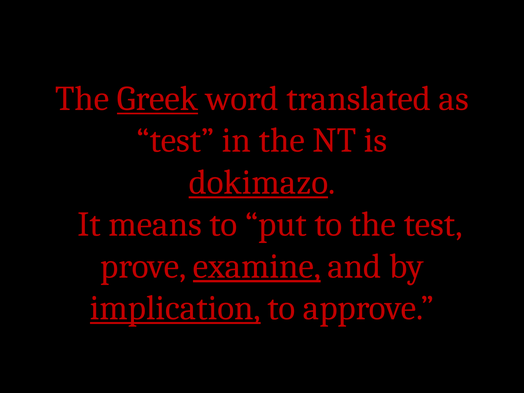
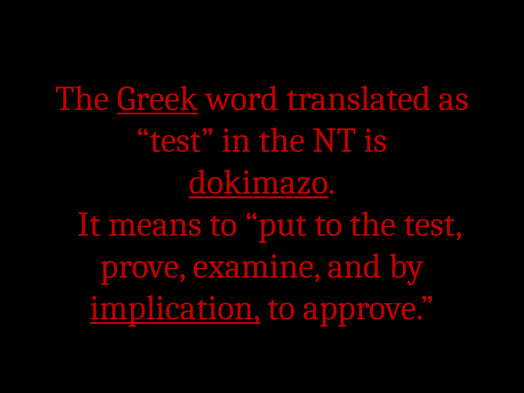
examine underline: present -> none
